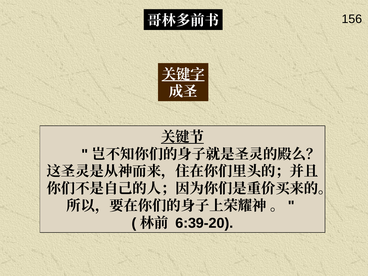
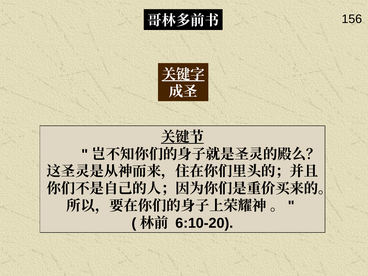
6:39-20: 6:39-20 -> 6:10-20
